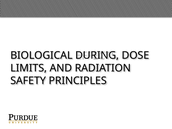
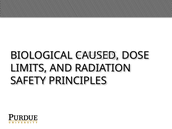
DURING: DURING -> CAUSED
